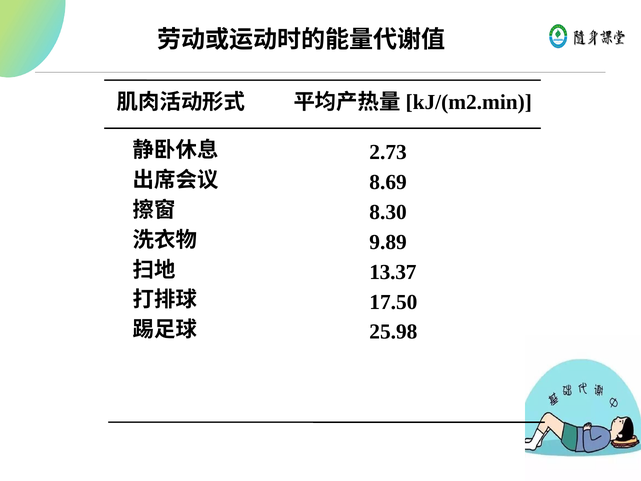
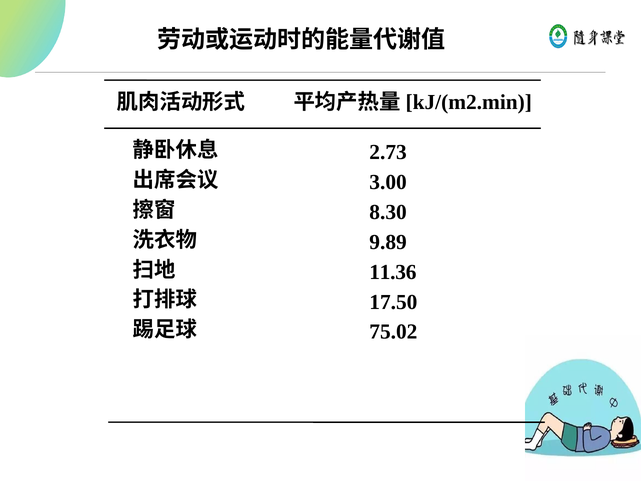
8.69: 8.69 -> 3.00
13.37: 13.37 -> 11.36
25.98: 25.98 -> 75.02
